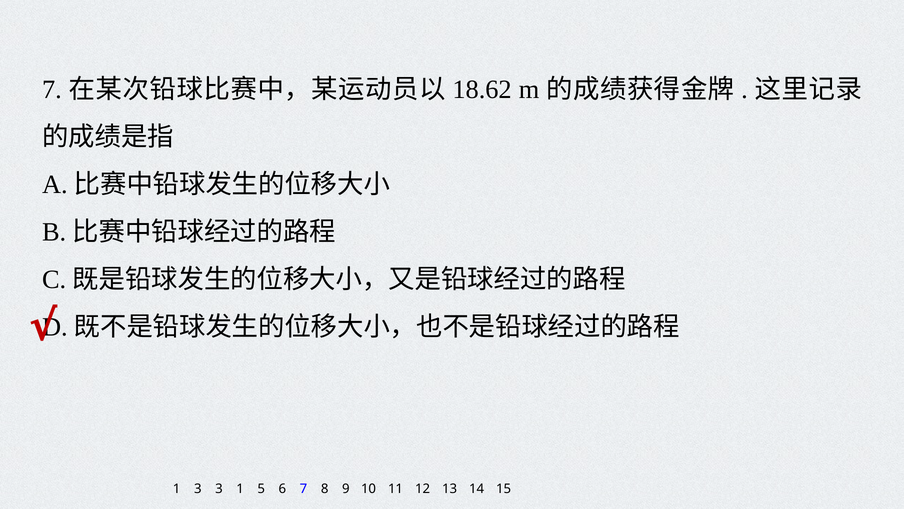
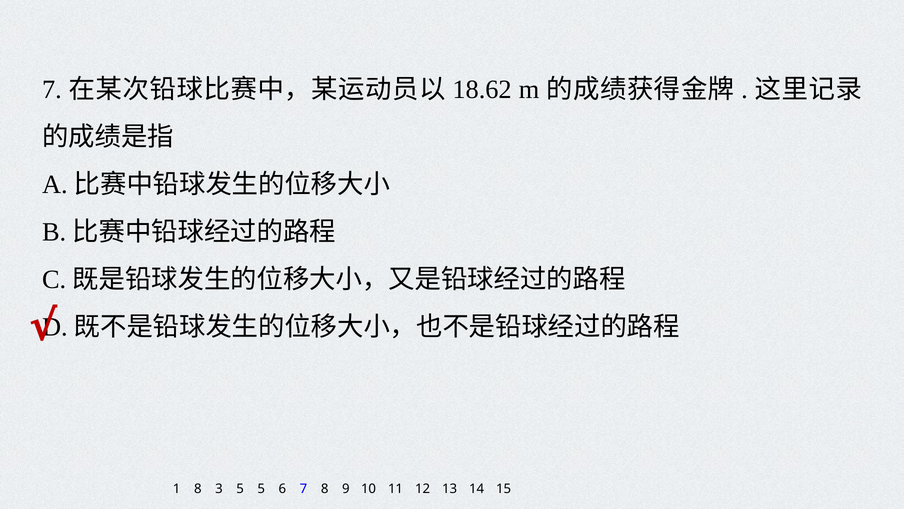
1 3: 3 -> 8
3 1: 1 -> 5
